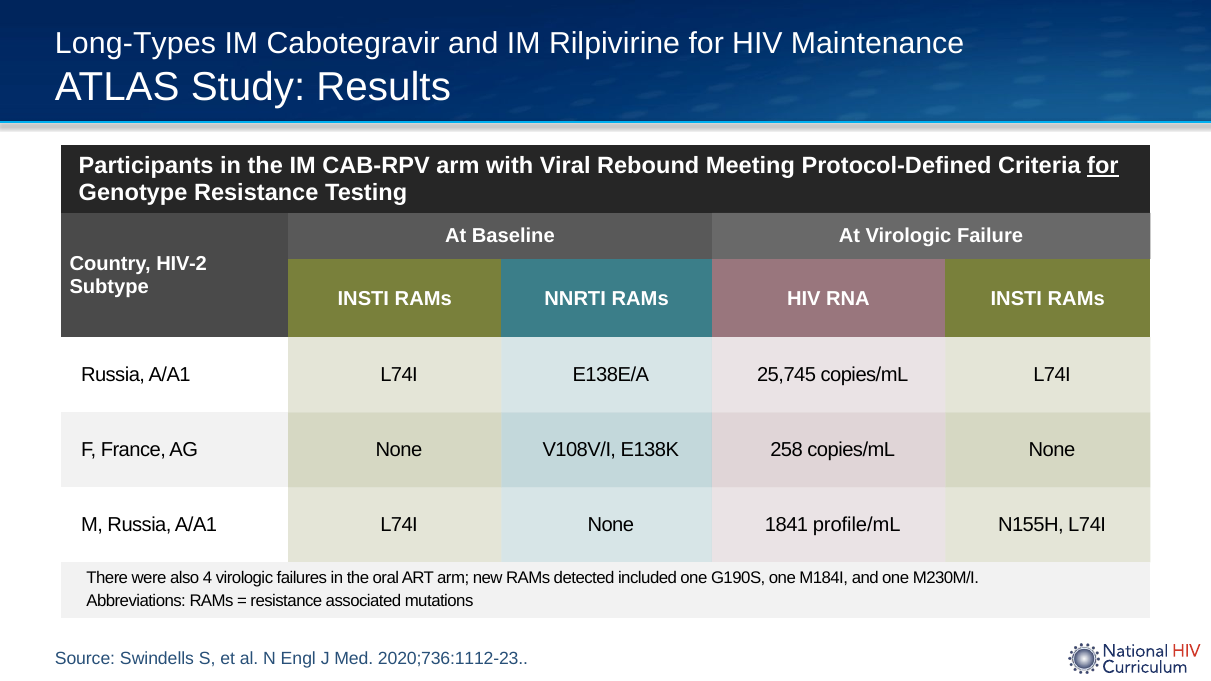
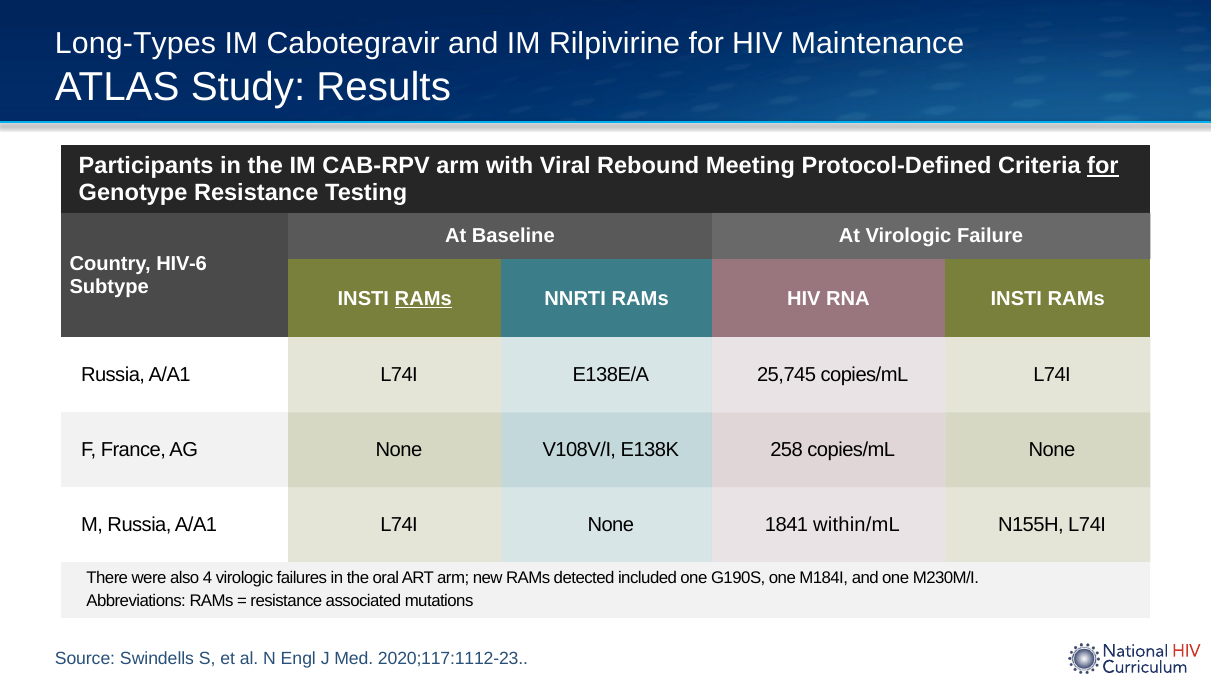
HIV-2: HIV-2 -> HIV-6
RAMs at (423, 299) underline: none -> present
profile/mL: profile/mL -> within/mL
2020;736:1112-23: 2020;736:1112-23 -> 2020;117:1112-23
